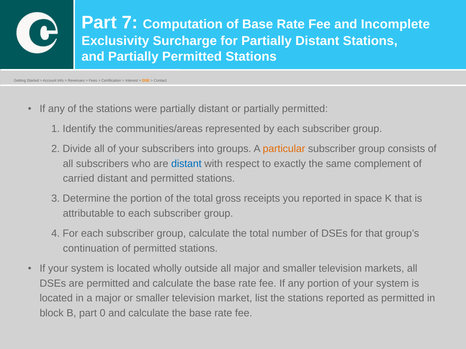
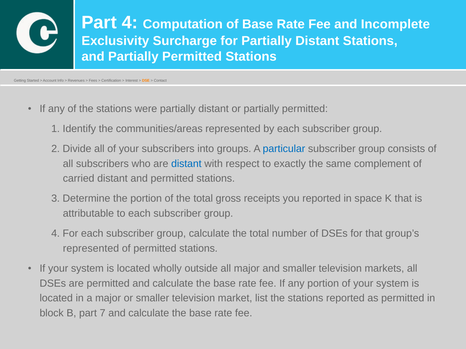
Part 7: 7 -> 4
particular colour: orange -> blue
continuation at (91, 249): continuation -> represented
0: 0 -> 7
